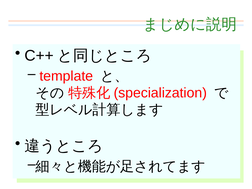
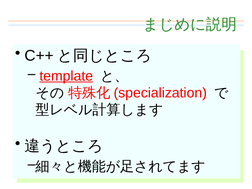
template underline: none -> present
